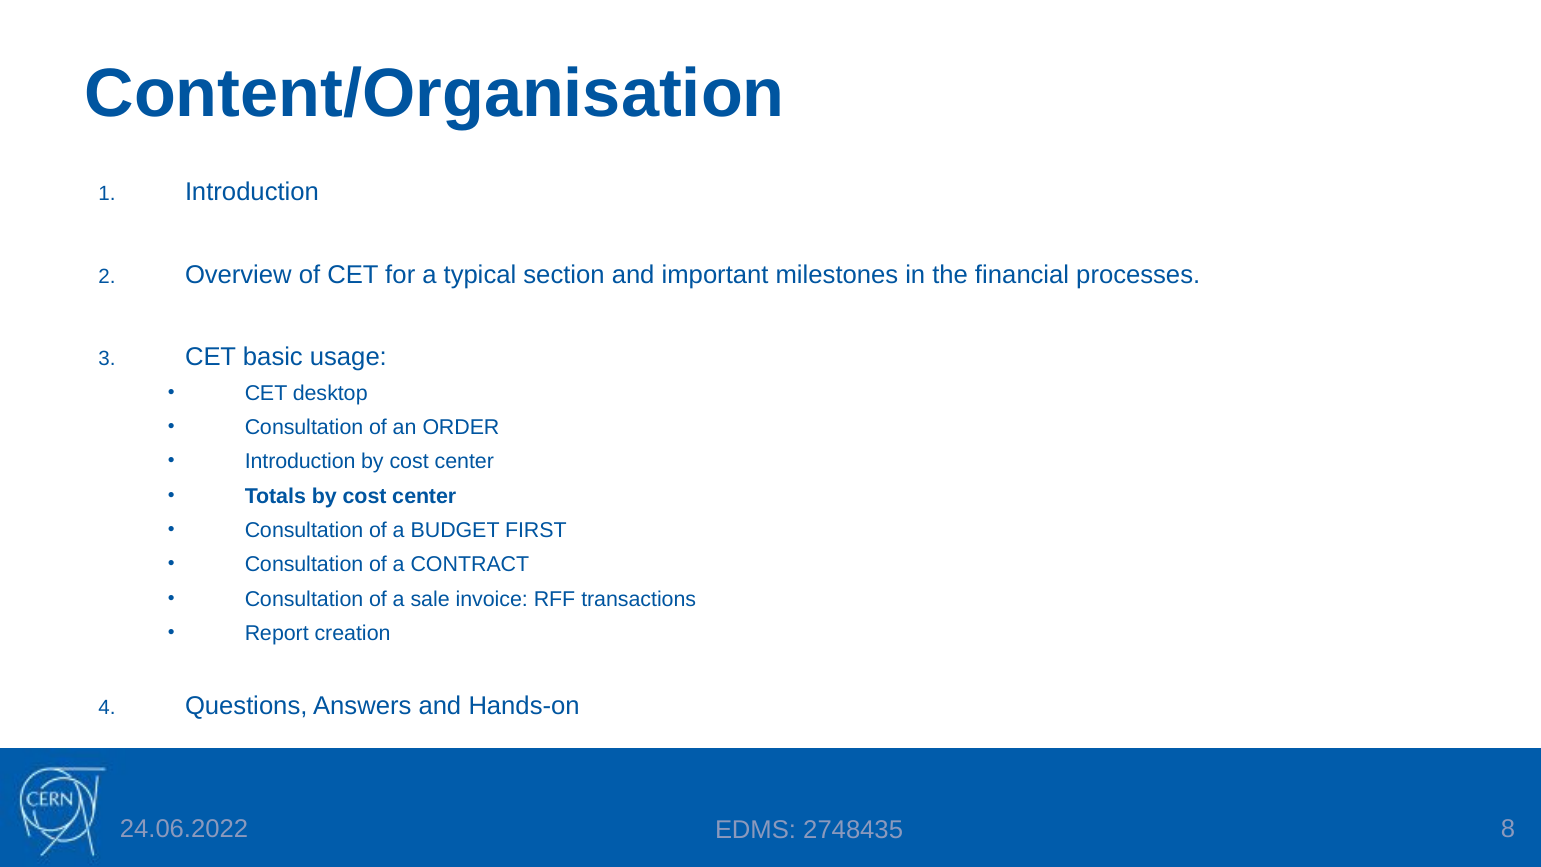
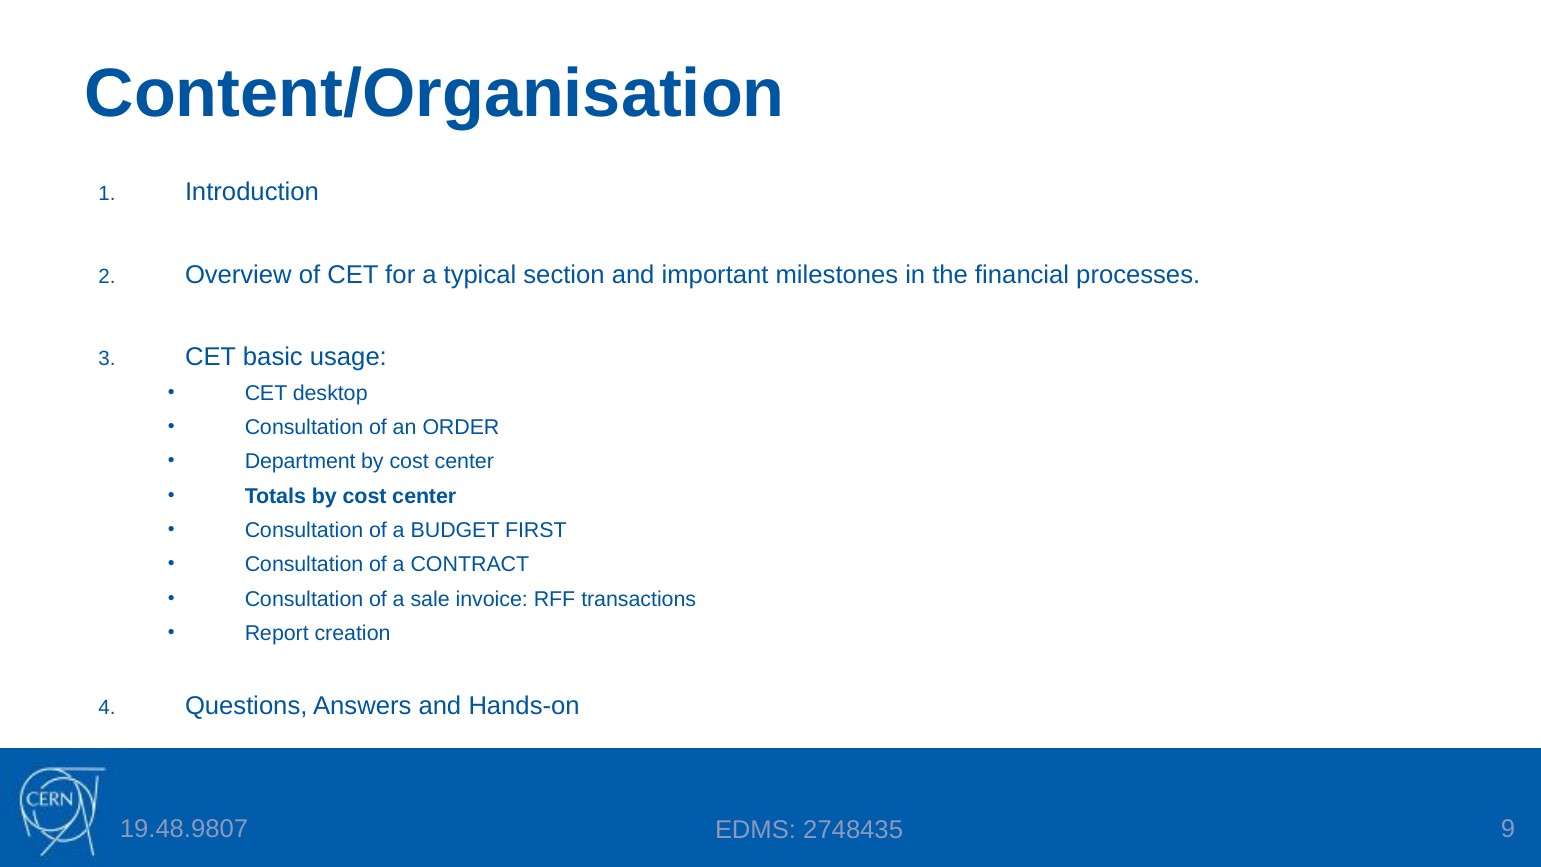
Introduction at (300, 462): Introduction -> Department
24.06.2022: 24.06.2022 -> 19.48.9807
8: 8 -> 9
